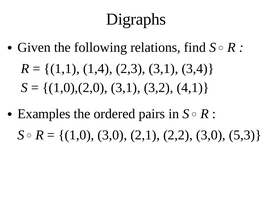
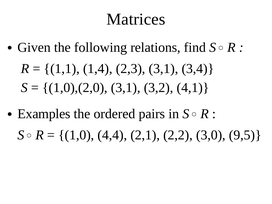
Digraphs: Digraphs -> Matrices
1,0 3,0: 3,0 -> 4,4
5,3: 5,3 -> 9,5
